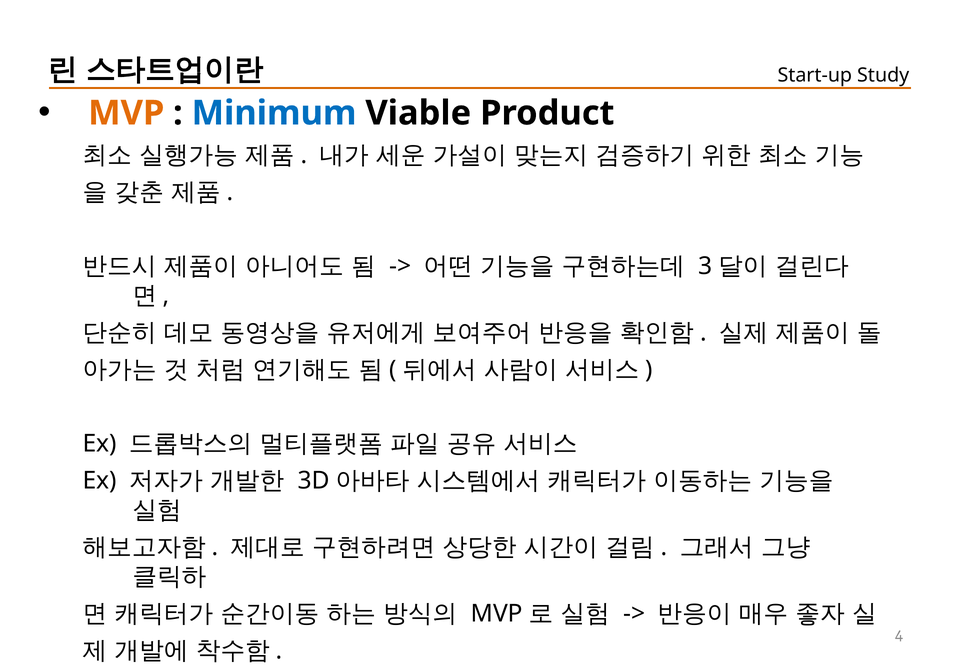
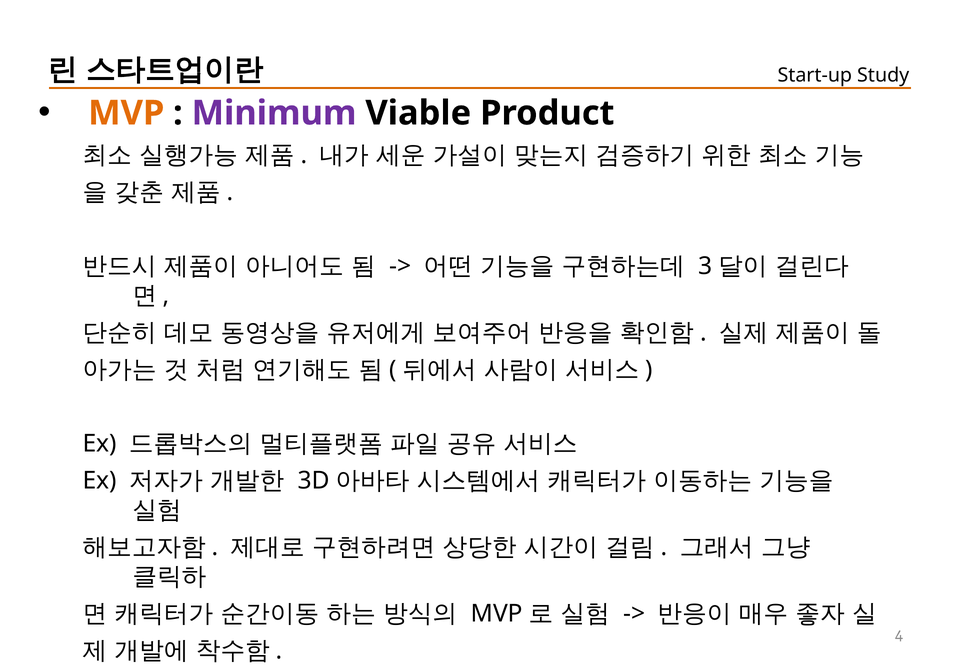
Minimum colour: blue -> purple
